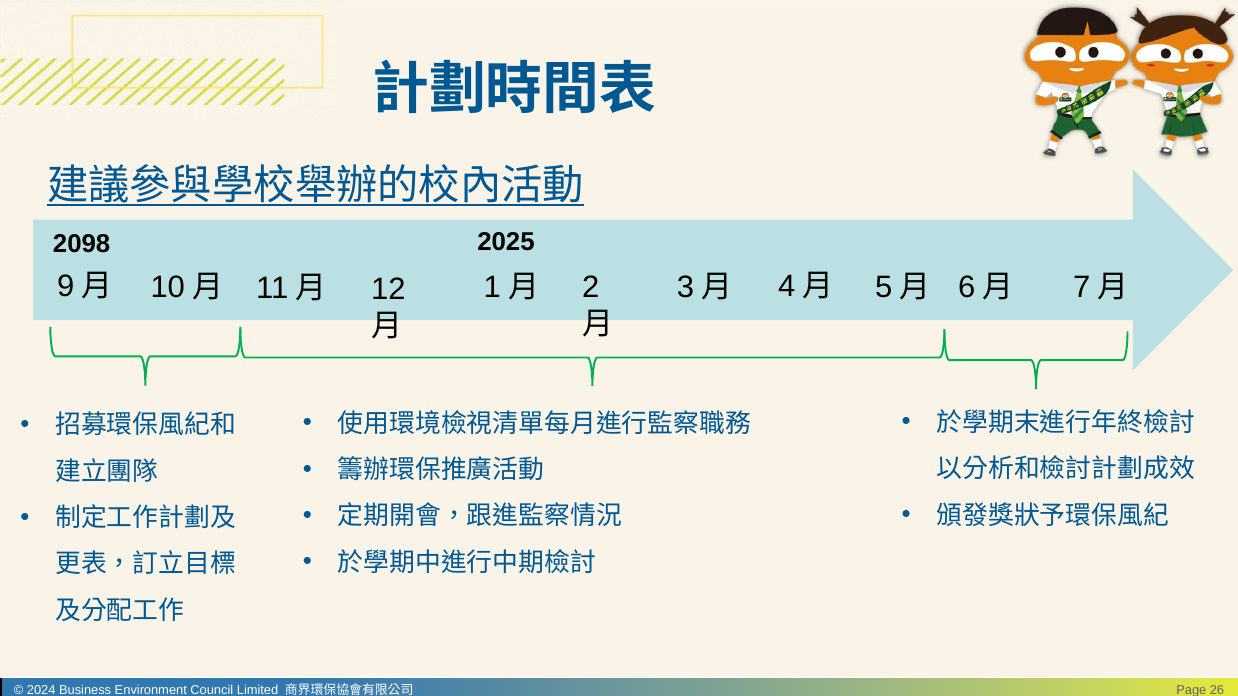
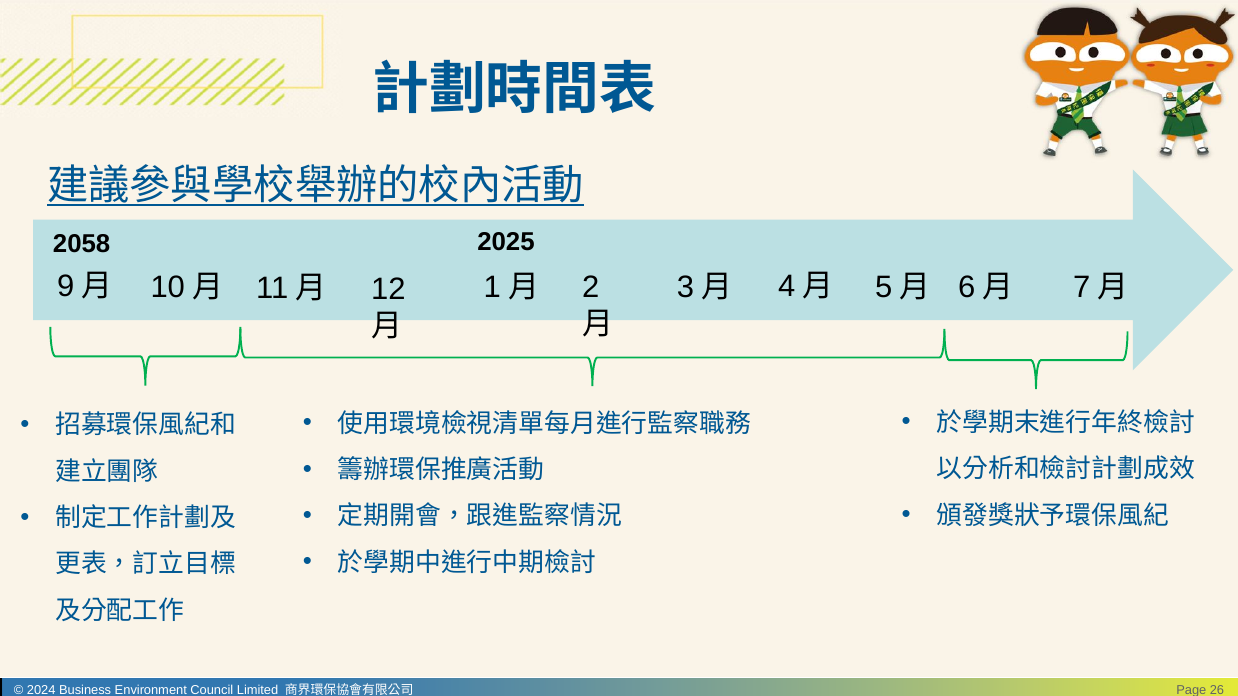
2098: 2098 -> 2058
